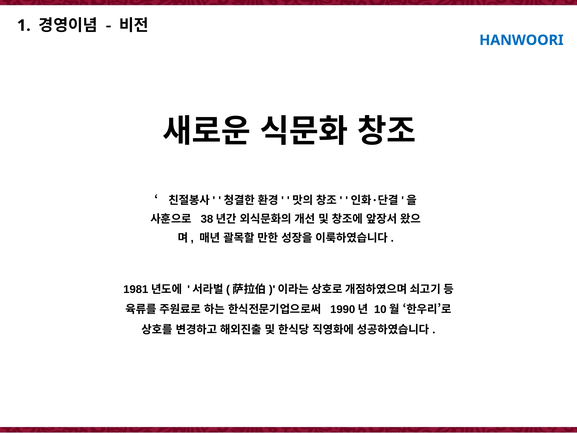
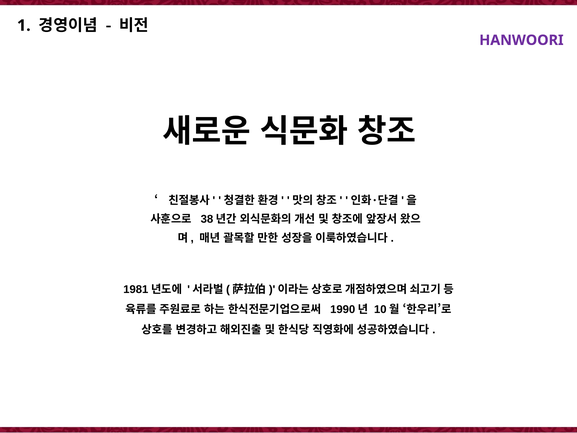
HANWOORI colour: blue -> purple
